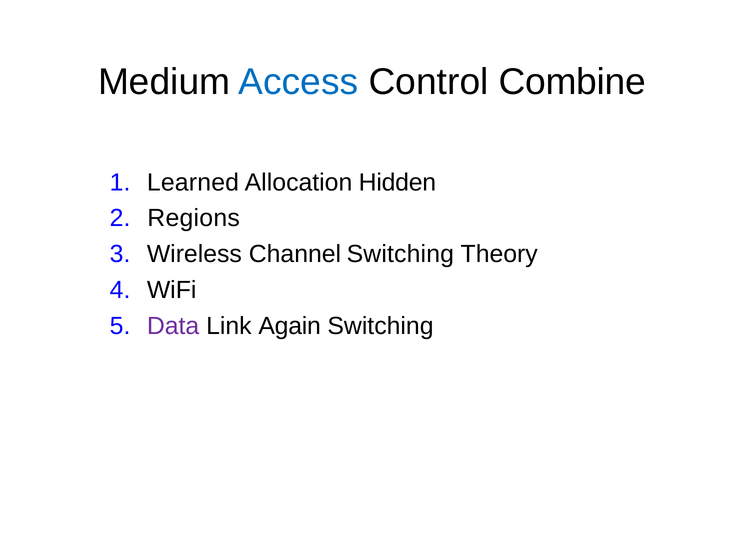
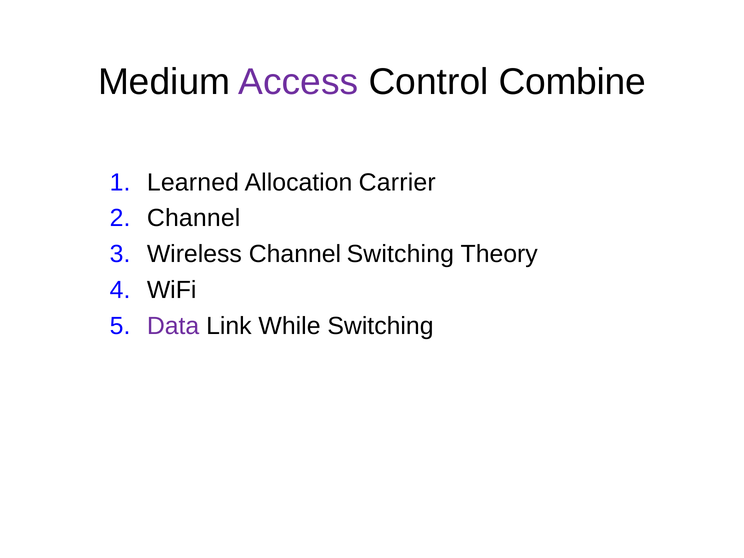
Access colour: blue -> purple
Hidden: Hidden -> Carrier
Regions at (194, 218): Regions -> Channel
Again: Again -> While
